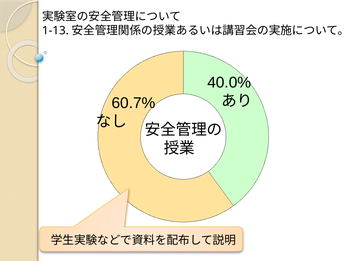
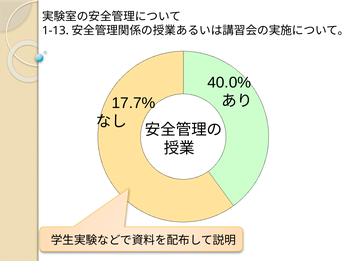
60.7%: 60.7% -> 17.7%
